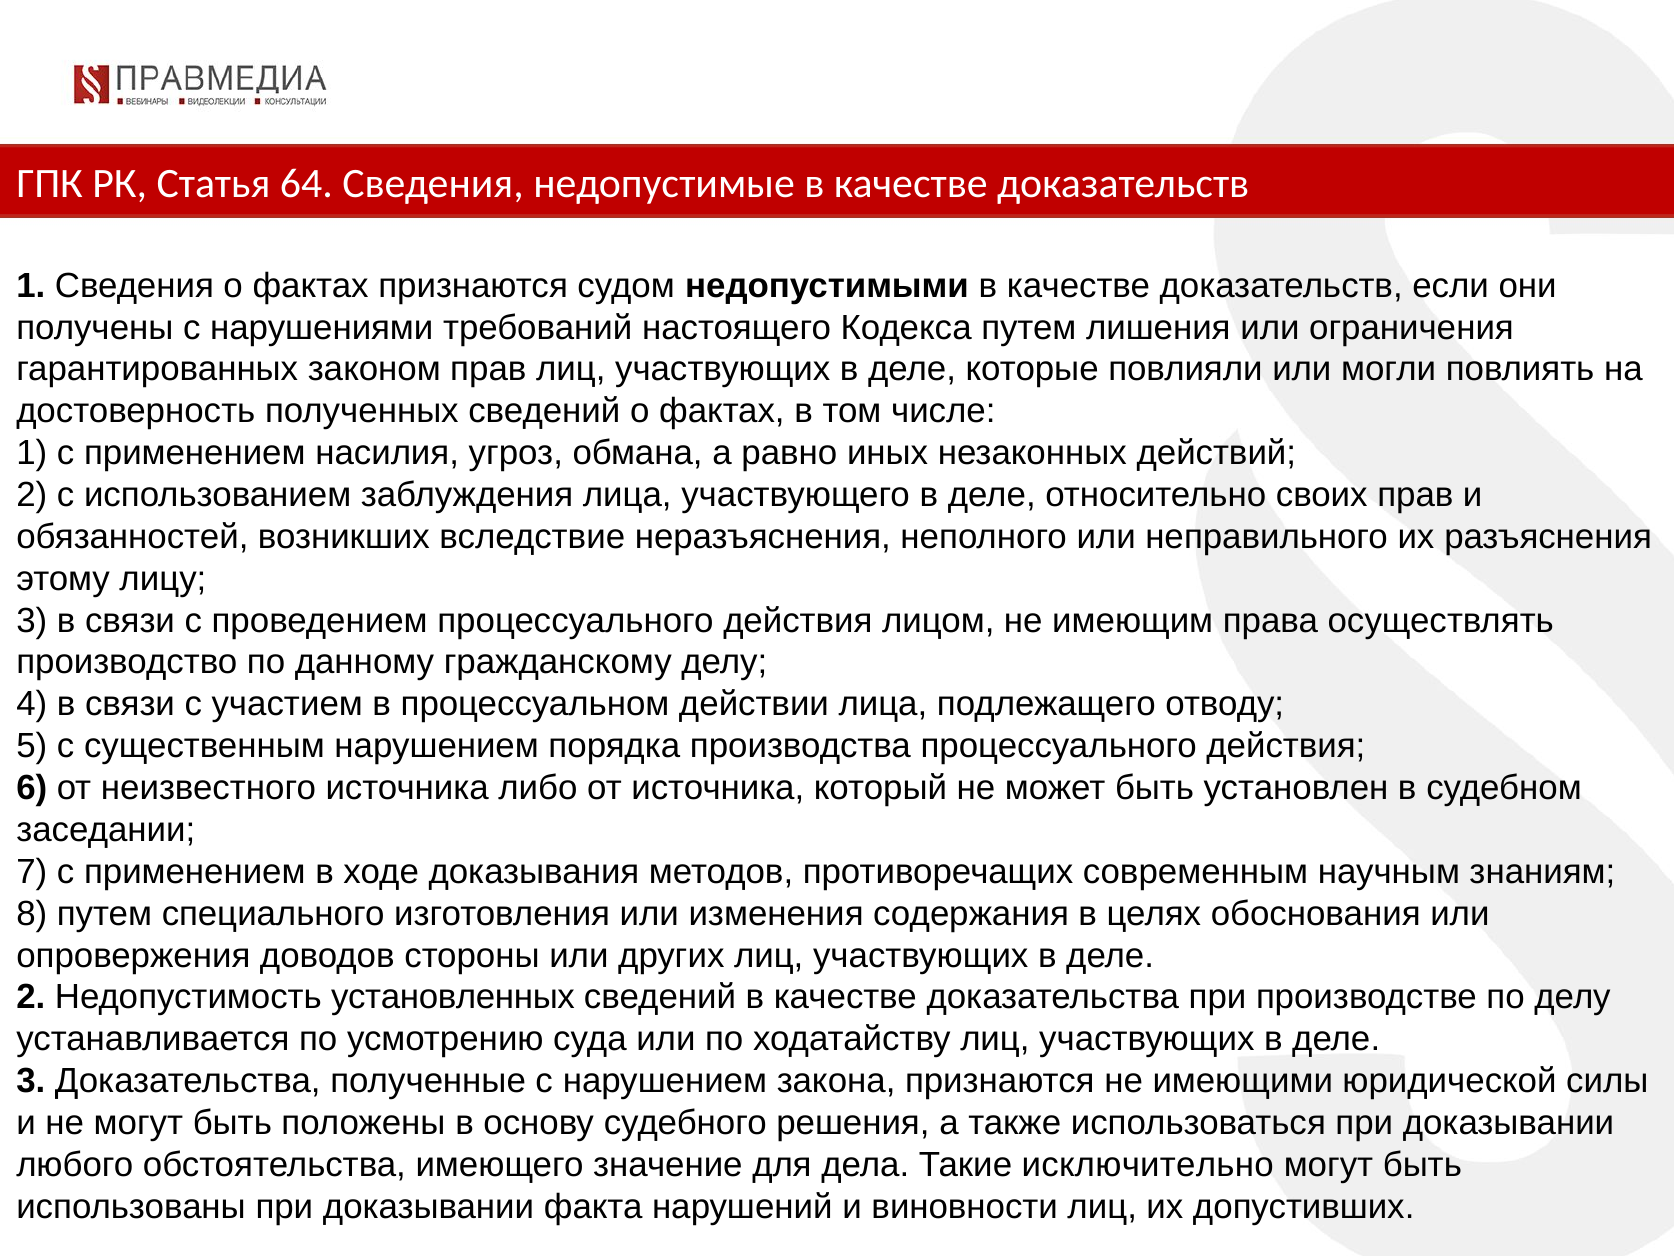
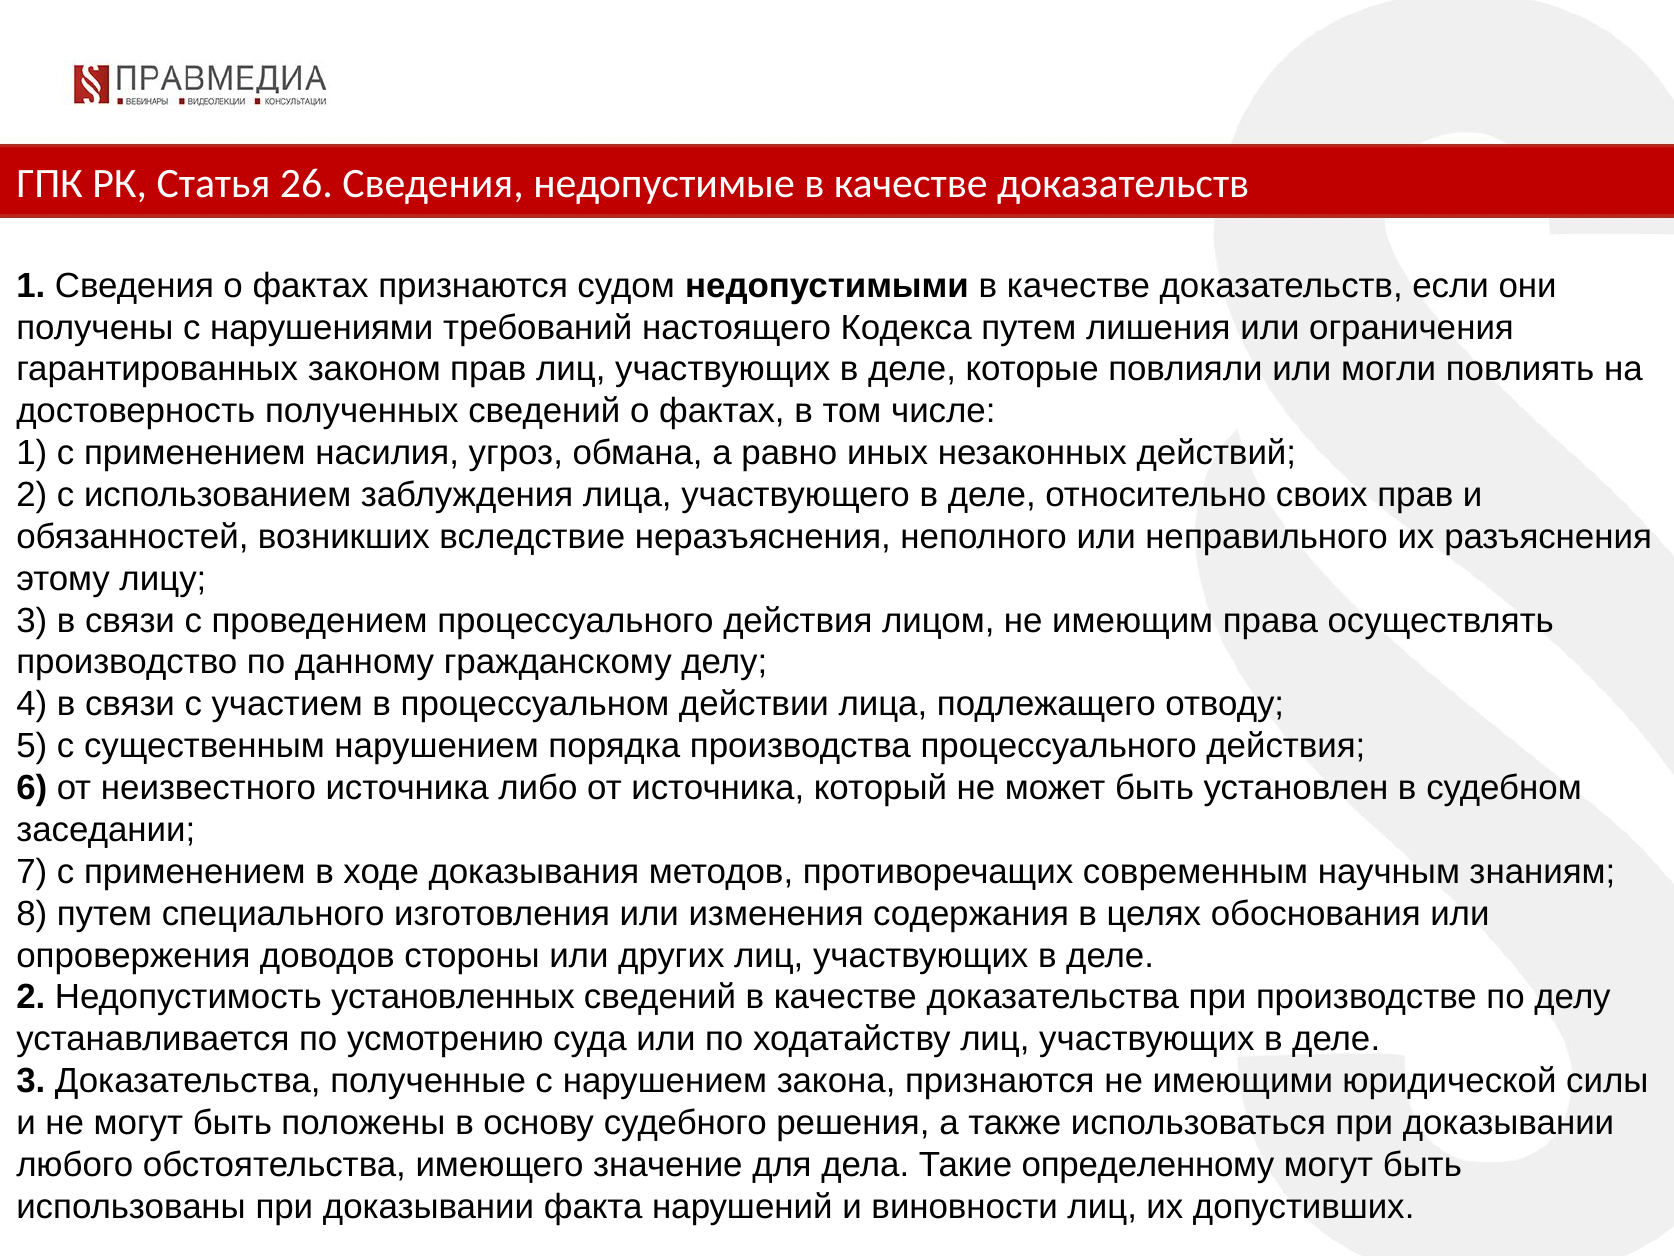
64: 64 -> 26
исключительно: исключительно -> определенному
